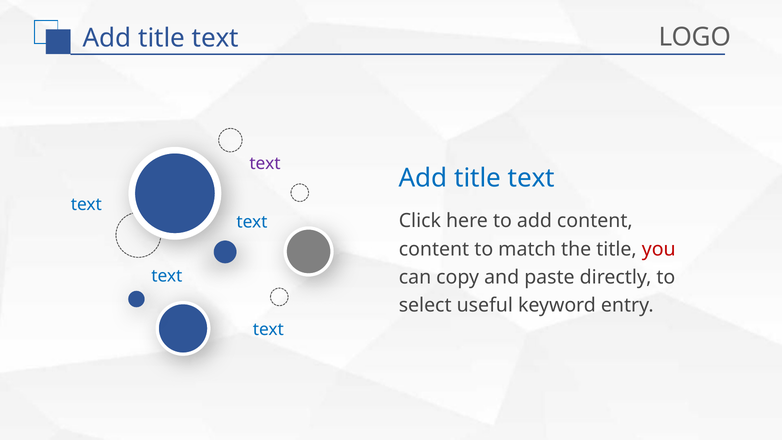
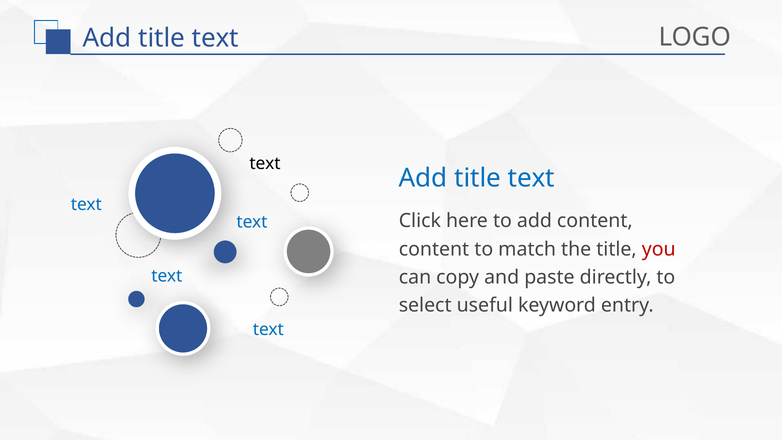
text at (265, 163) colour: purple -> black
